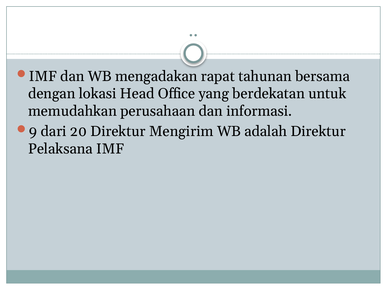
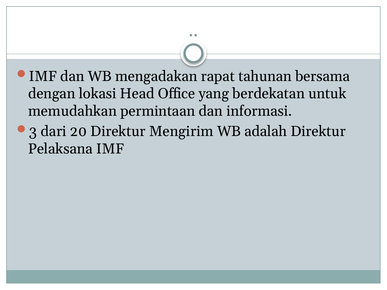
perusahaan: perusahaan -> permintaan
9: 9 -> 3
